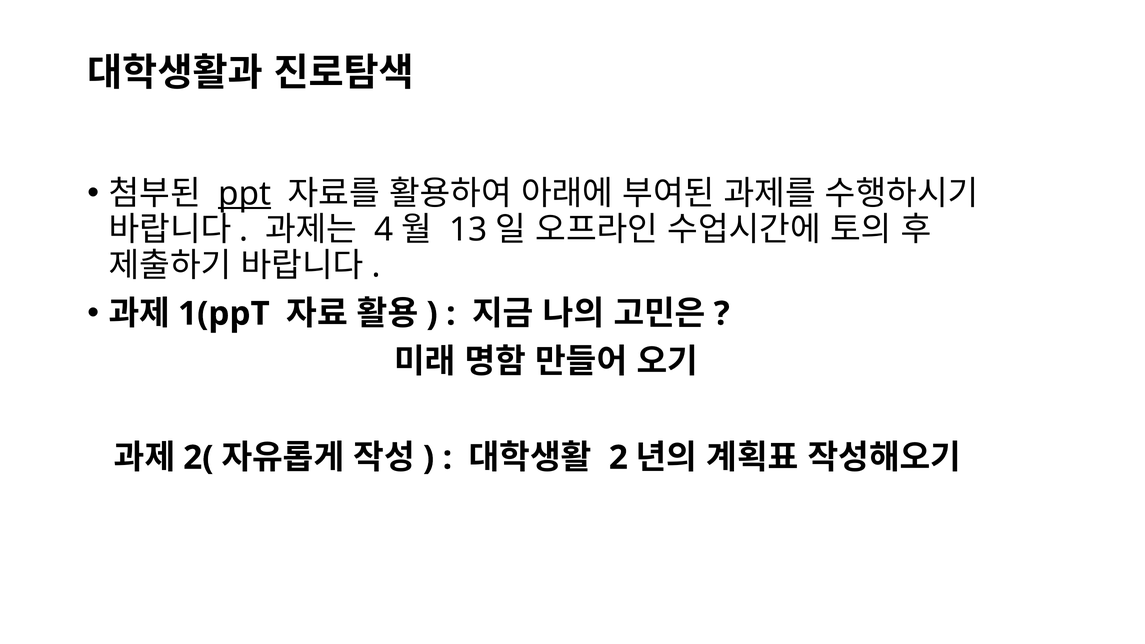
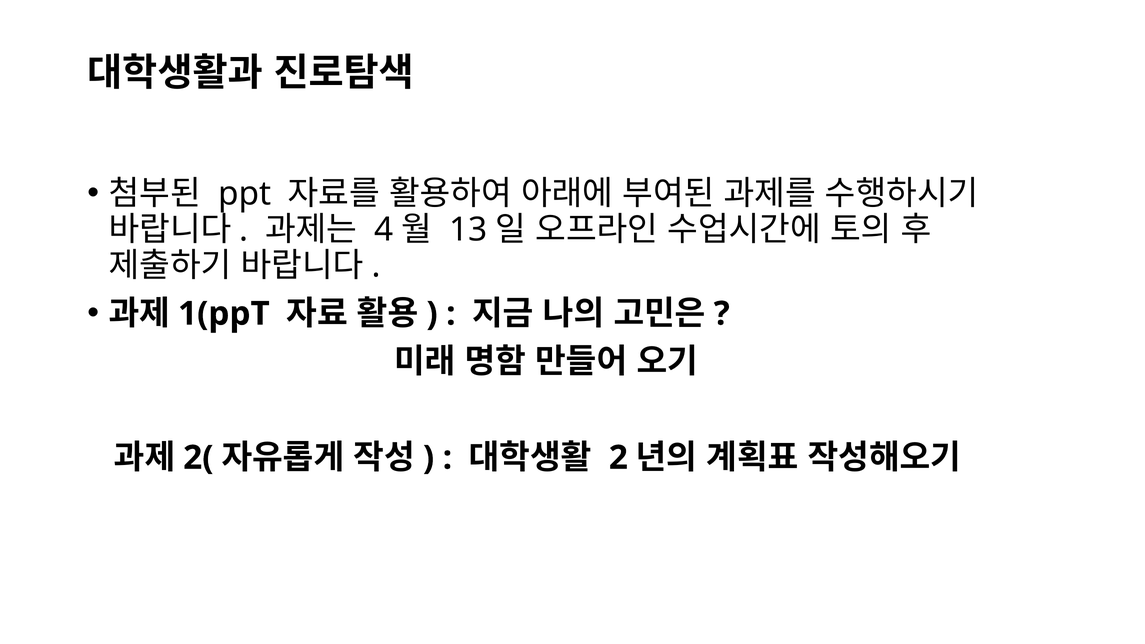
ppt underline: present -> none
